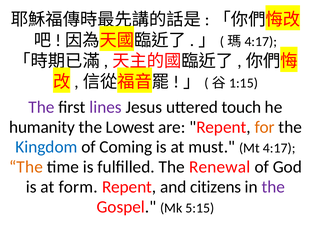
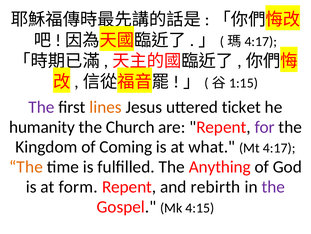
lines colour: purple -> orange
touch: touch -> ticket
Lowest: Lowest -> Church
for colour: orange -> purple
Kingdom colour: blue -> black
must: must -> what
Renewal: Renewal -> Anything
citizens: citizens -> rebirth
5:15: 5:15 -> 4:15
